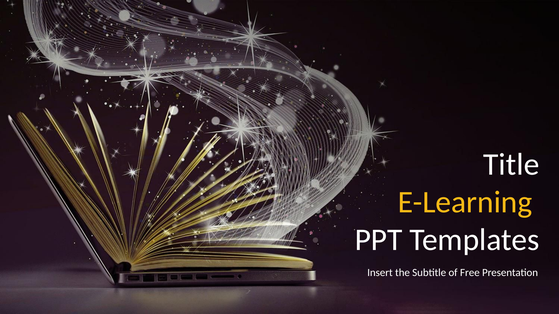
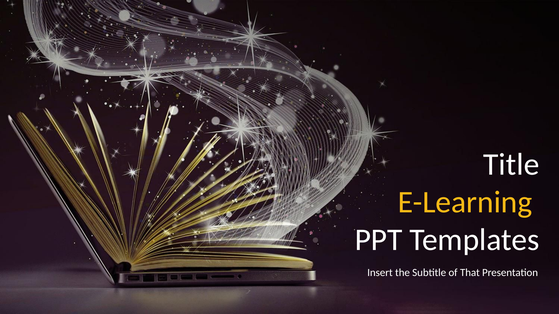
Free: Free -> That
